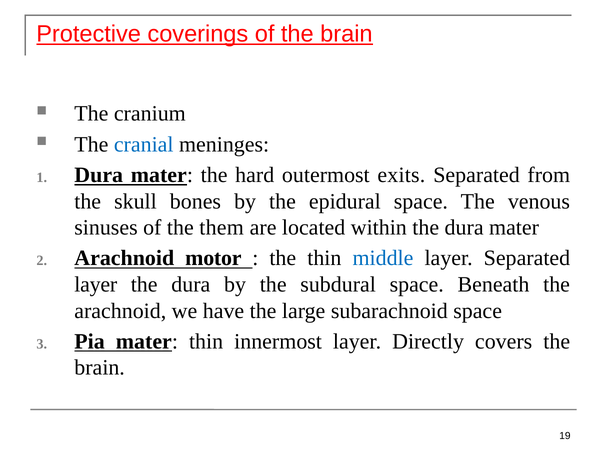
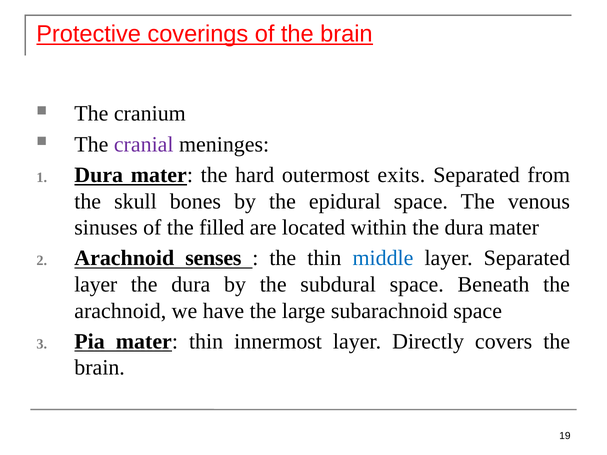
cranial colour: blue -> purple
them: them -> filled
motor: motor -> senses
